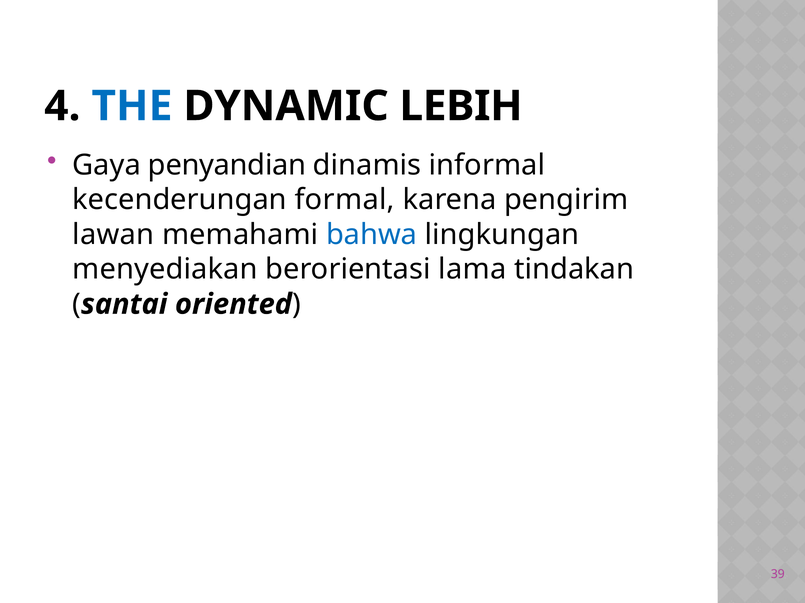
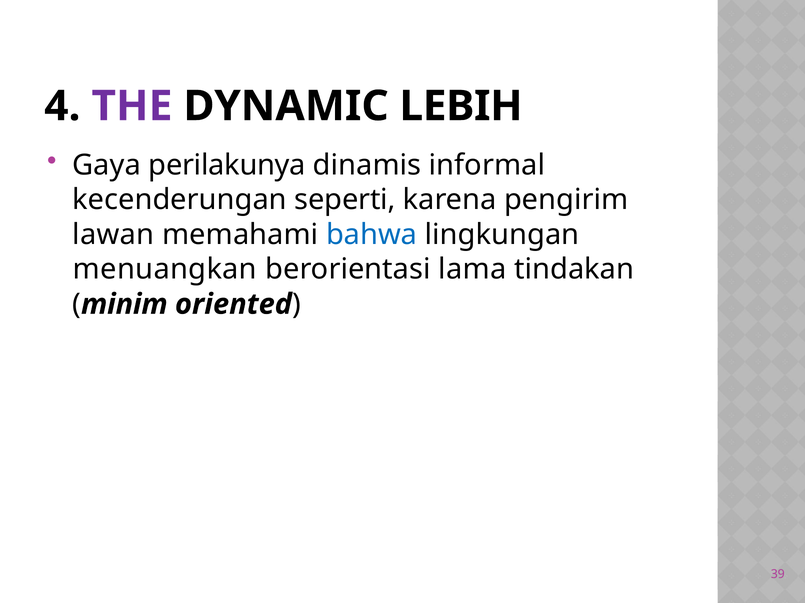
THE colour: blue -> purple
penyandian: penyandian -> perilakunya
formal: formal -> seperti
menyediakan: menyediakan -> menuangkan
santai: santai -> minim
